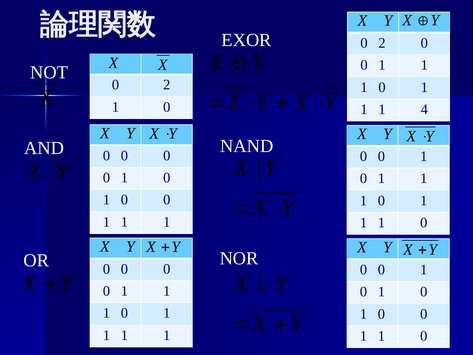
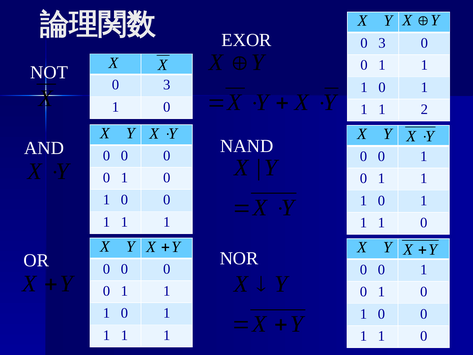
2 at (382, 43): 2 -> 3
2 at (167, 85): 2 -> 3
4: 4 -> 2
